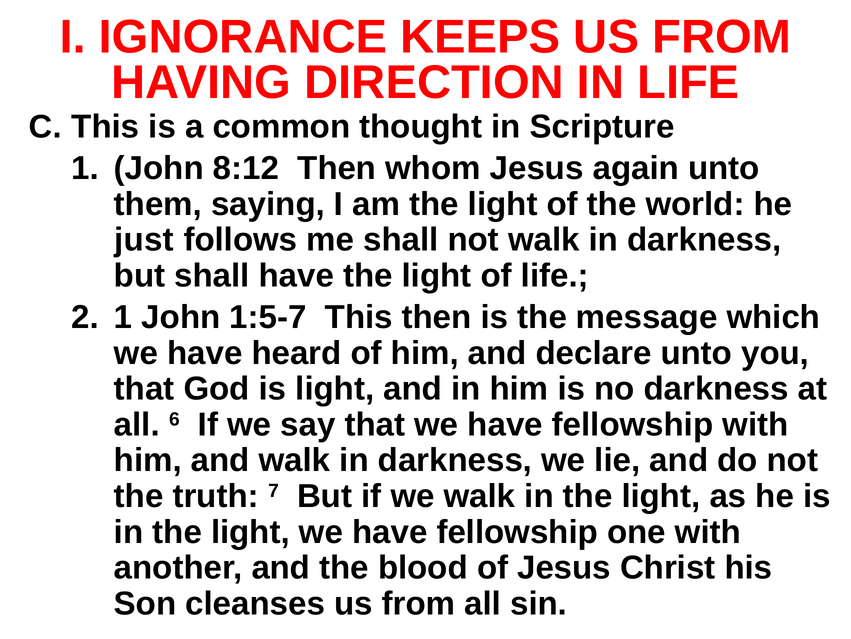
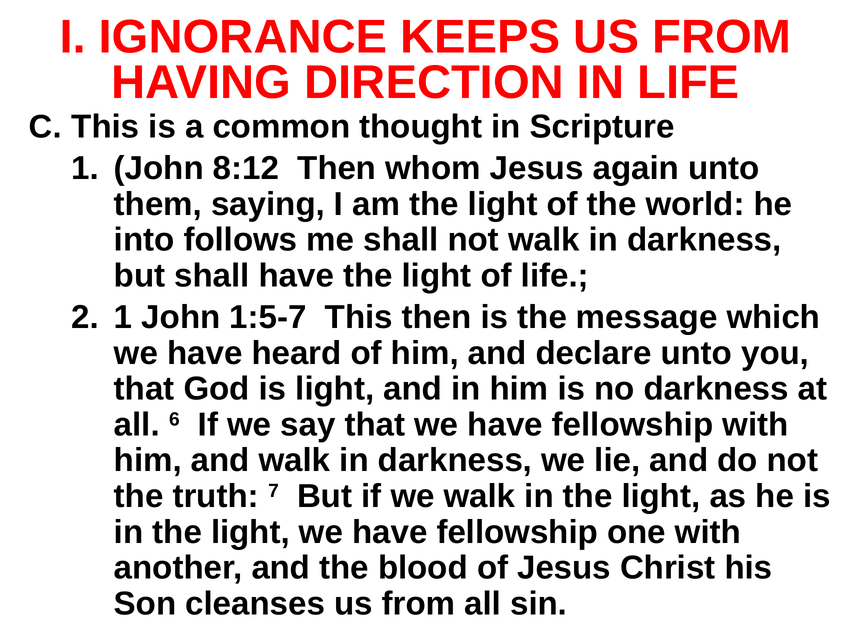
just: just -> into
